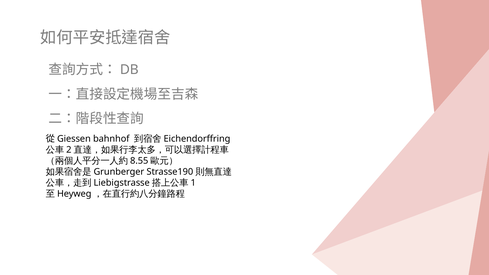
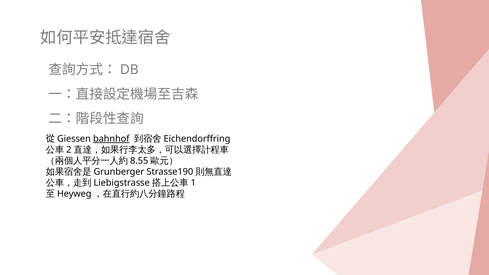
bahnhof underline: none -> present
